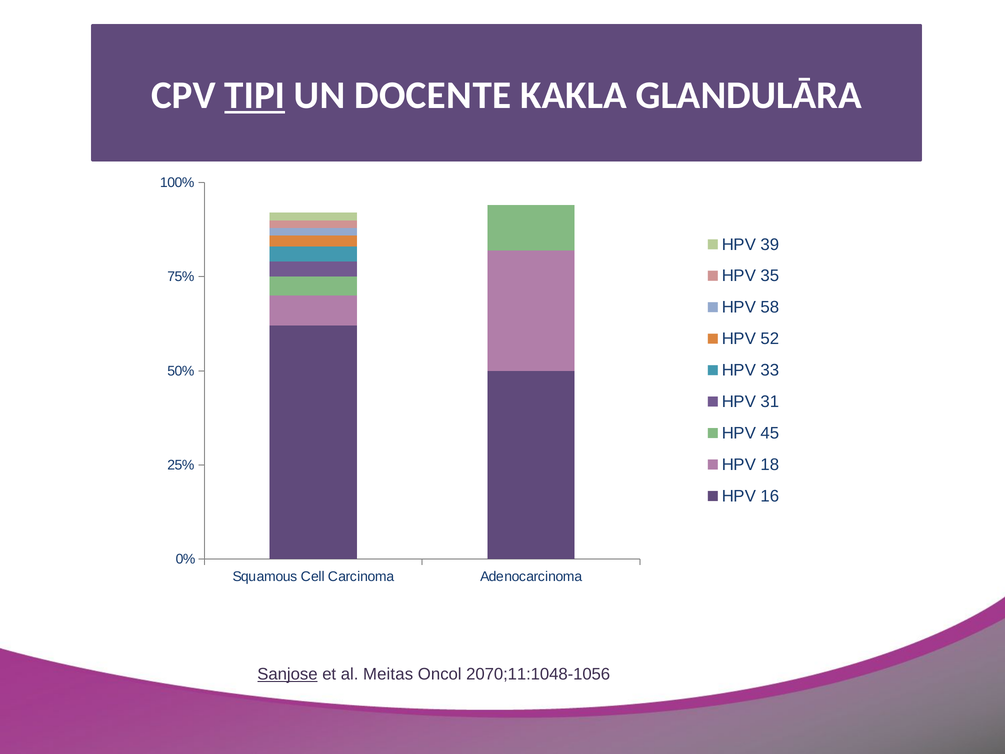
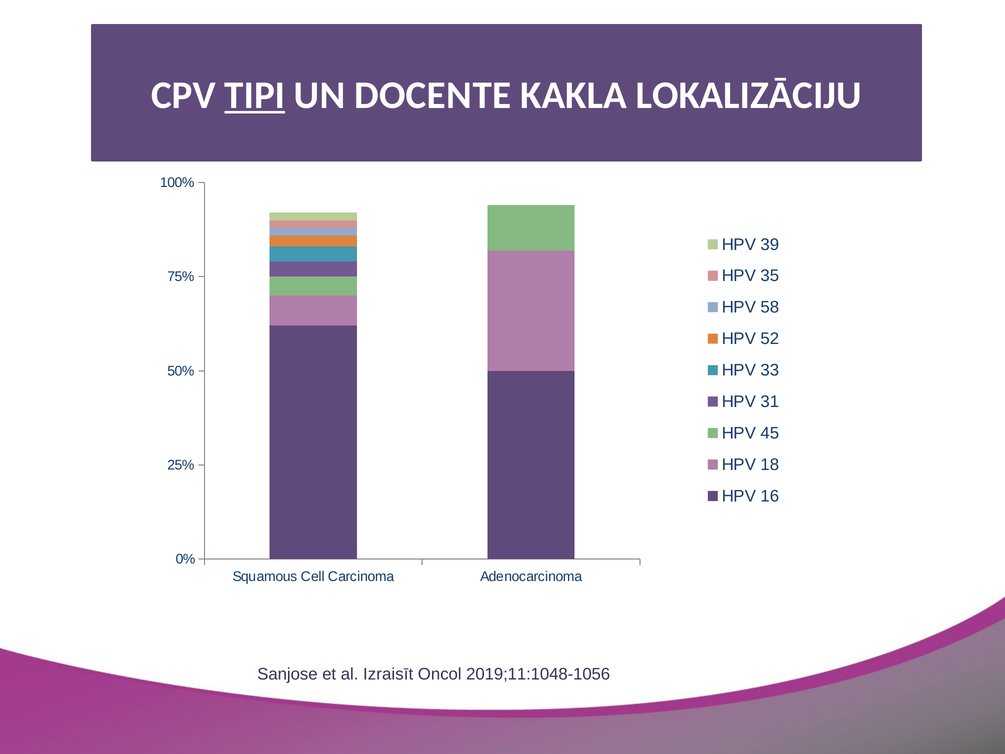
GLANDULĀRA: GLANDULĀRA -> LOKALIZĀCIJU
Sanjose underline: present -> none
Meitas: Meitas -> Izraisīt
2070;11:1048-1056: 2070;11:1048-1056 -> 2019;11:1048-1056
